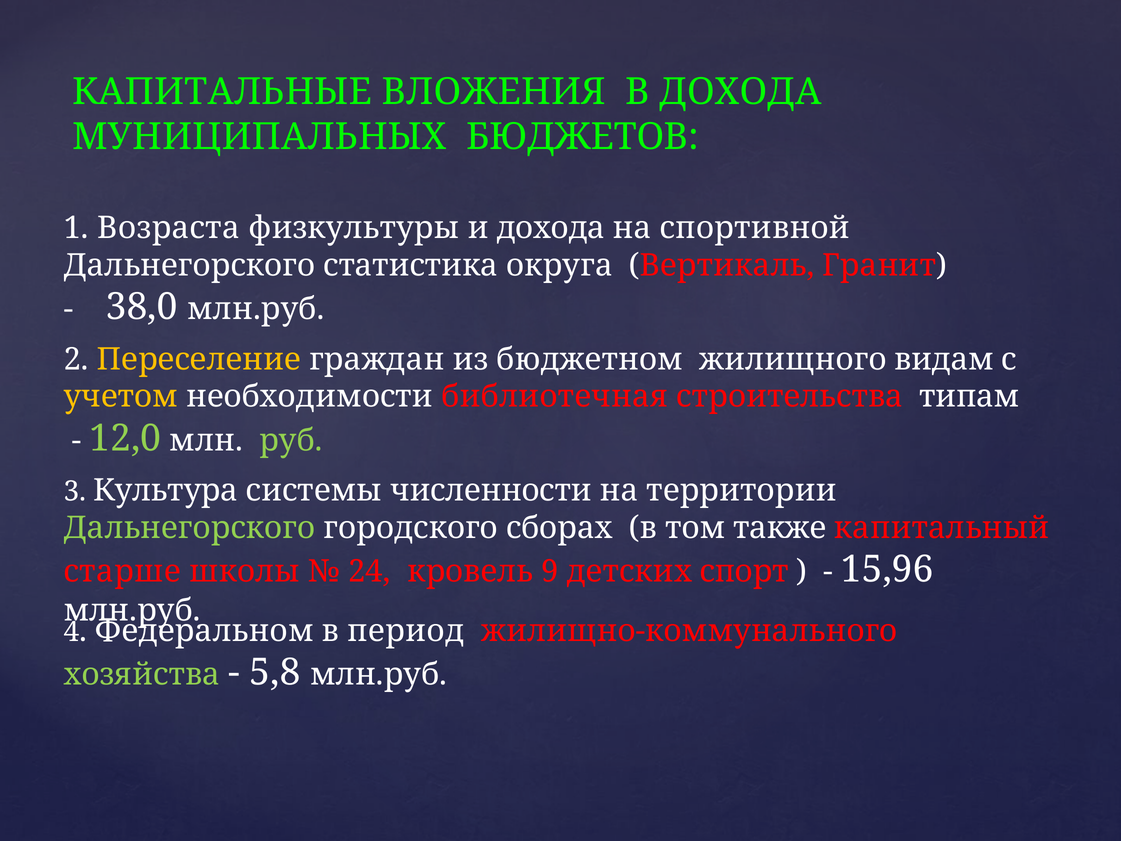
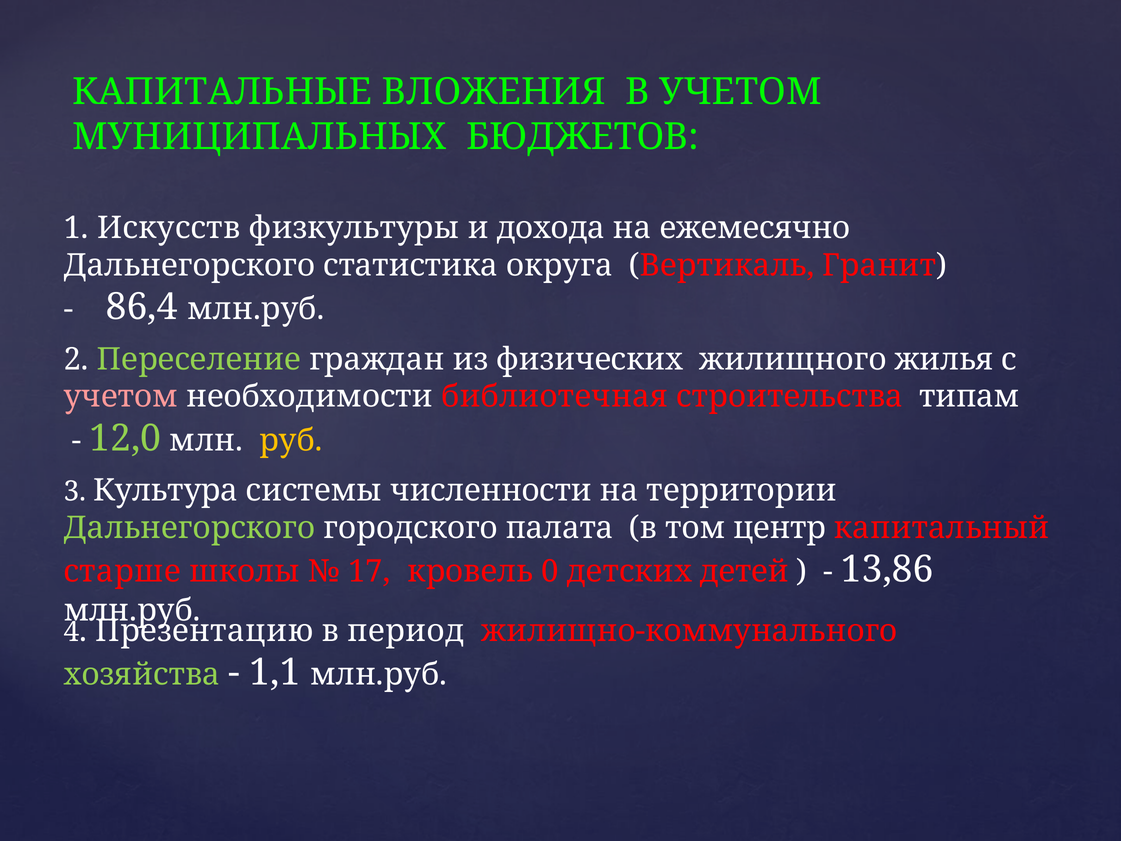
В ДОХОДА: ДОХОДА -> УЧЕТОМ
Возраста: Возраста -> Искусств
спортивной: спортивной -> ежемесячно
38,0: 38,0 -> 86,4
Переселение colour: yellow -> light green
бюджетном: бюджетном -> физических
видам: видам -> жилья
учетом at (121, 397) colour: yellow -> pink
руб colour: light green -> yellow
сборах: сборах -> палата
также: также -> центр
24: 24 -> 17
9: 9 -> 0
спорт: спорт -> детей
15,96: 15,96 -> 13,86
Федеральном: Федеральном -> Презентацию
5,8: 5,8 -> 1,1
